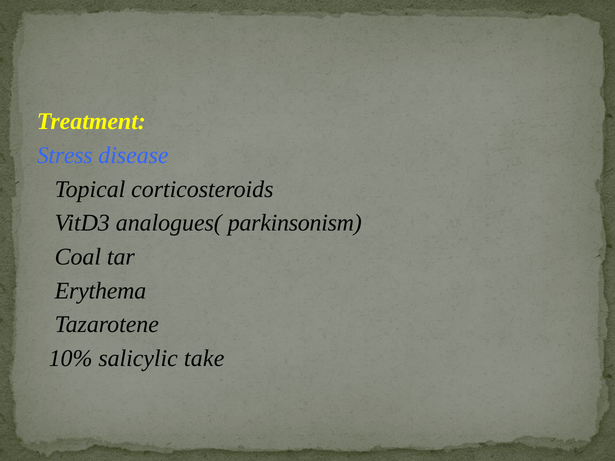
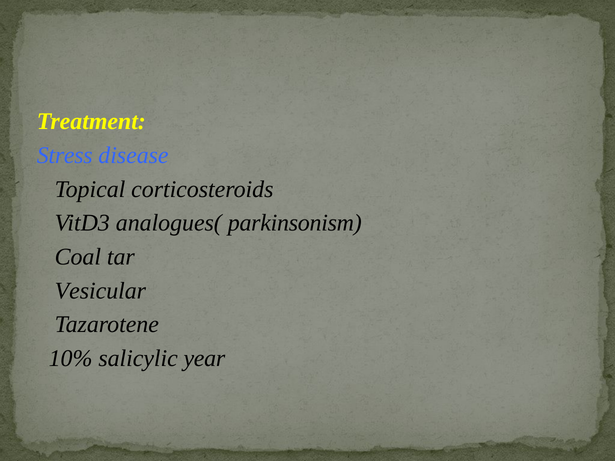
Erythema: Erythema -> Vesicular
take: take -> year
